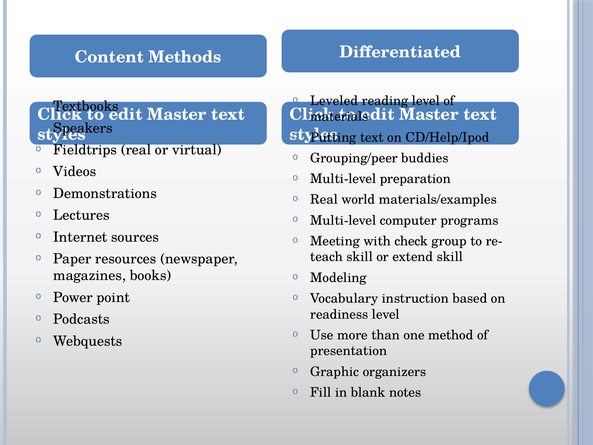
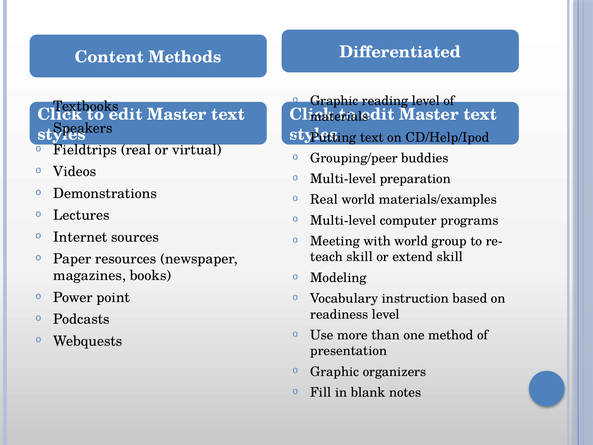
Leveled at (334, 101): Leveled -> Graphic
with check: check -> world
